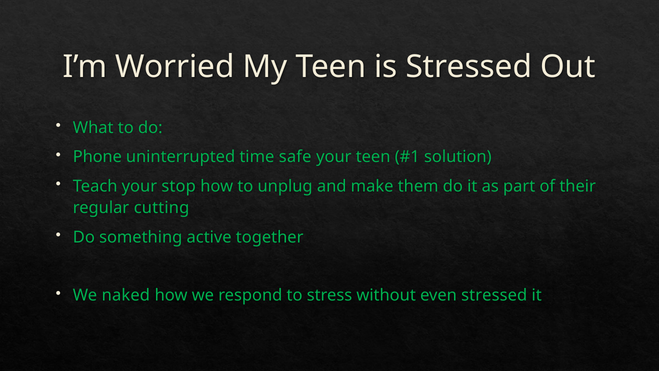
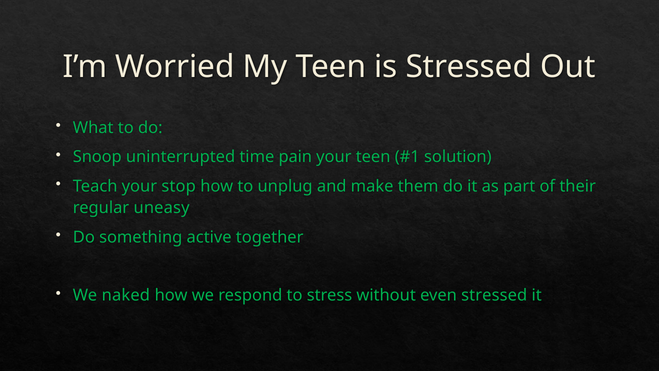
Phone: Phone -> Snoop
safe: safe -> pain
cutting: cutting -> uneasy
